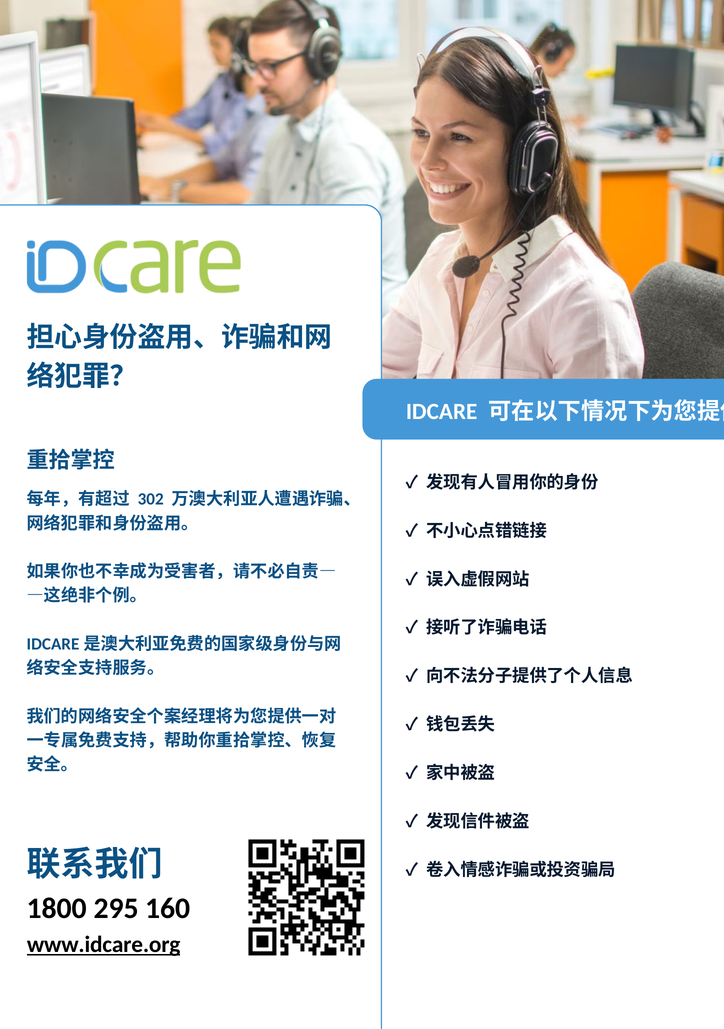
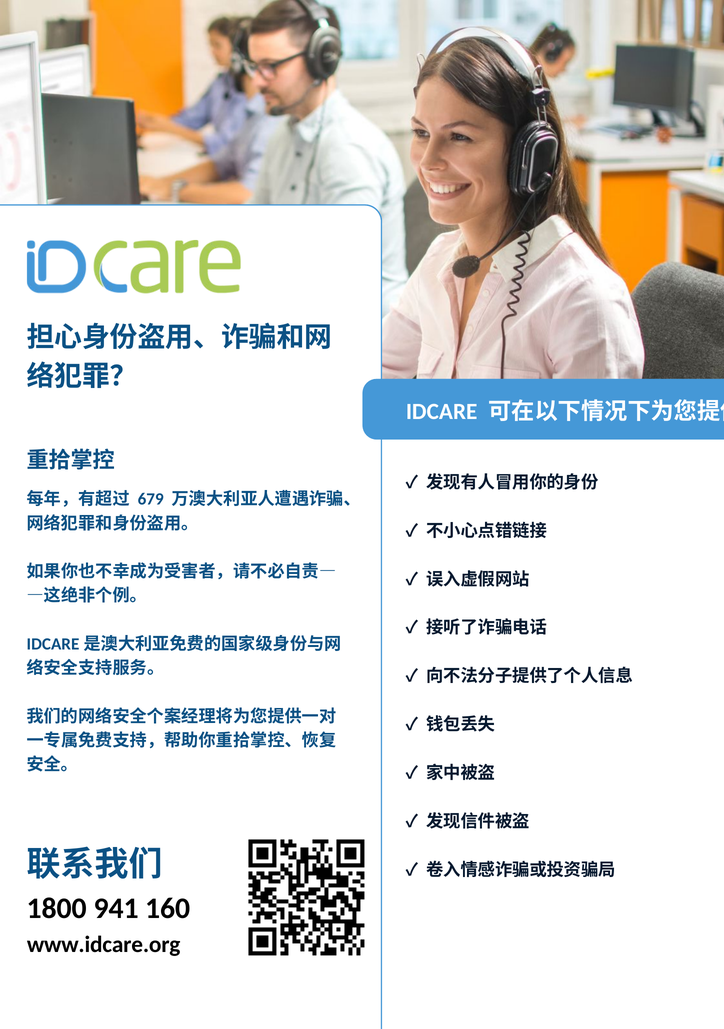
302: 302 -> 679
295: 295 -> 941
www.idcare.org underline: present -> none
